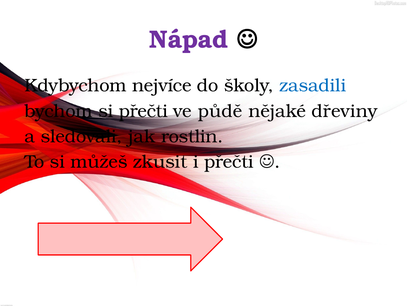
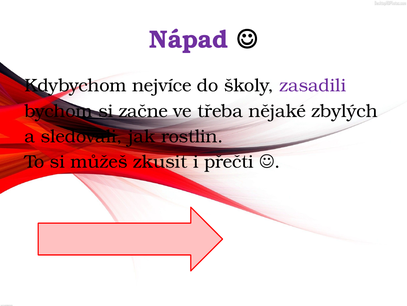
zasadili colour: blue -> purple
si přečti: přečti -> začne
půdě: půdě -> třeba
dřeviny: dřeviny -> zbylých
